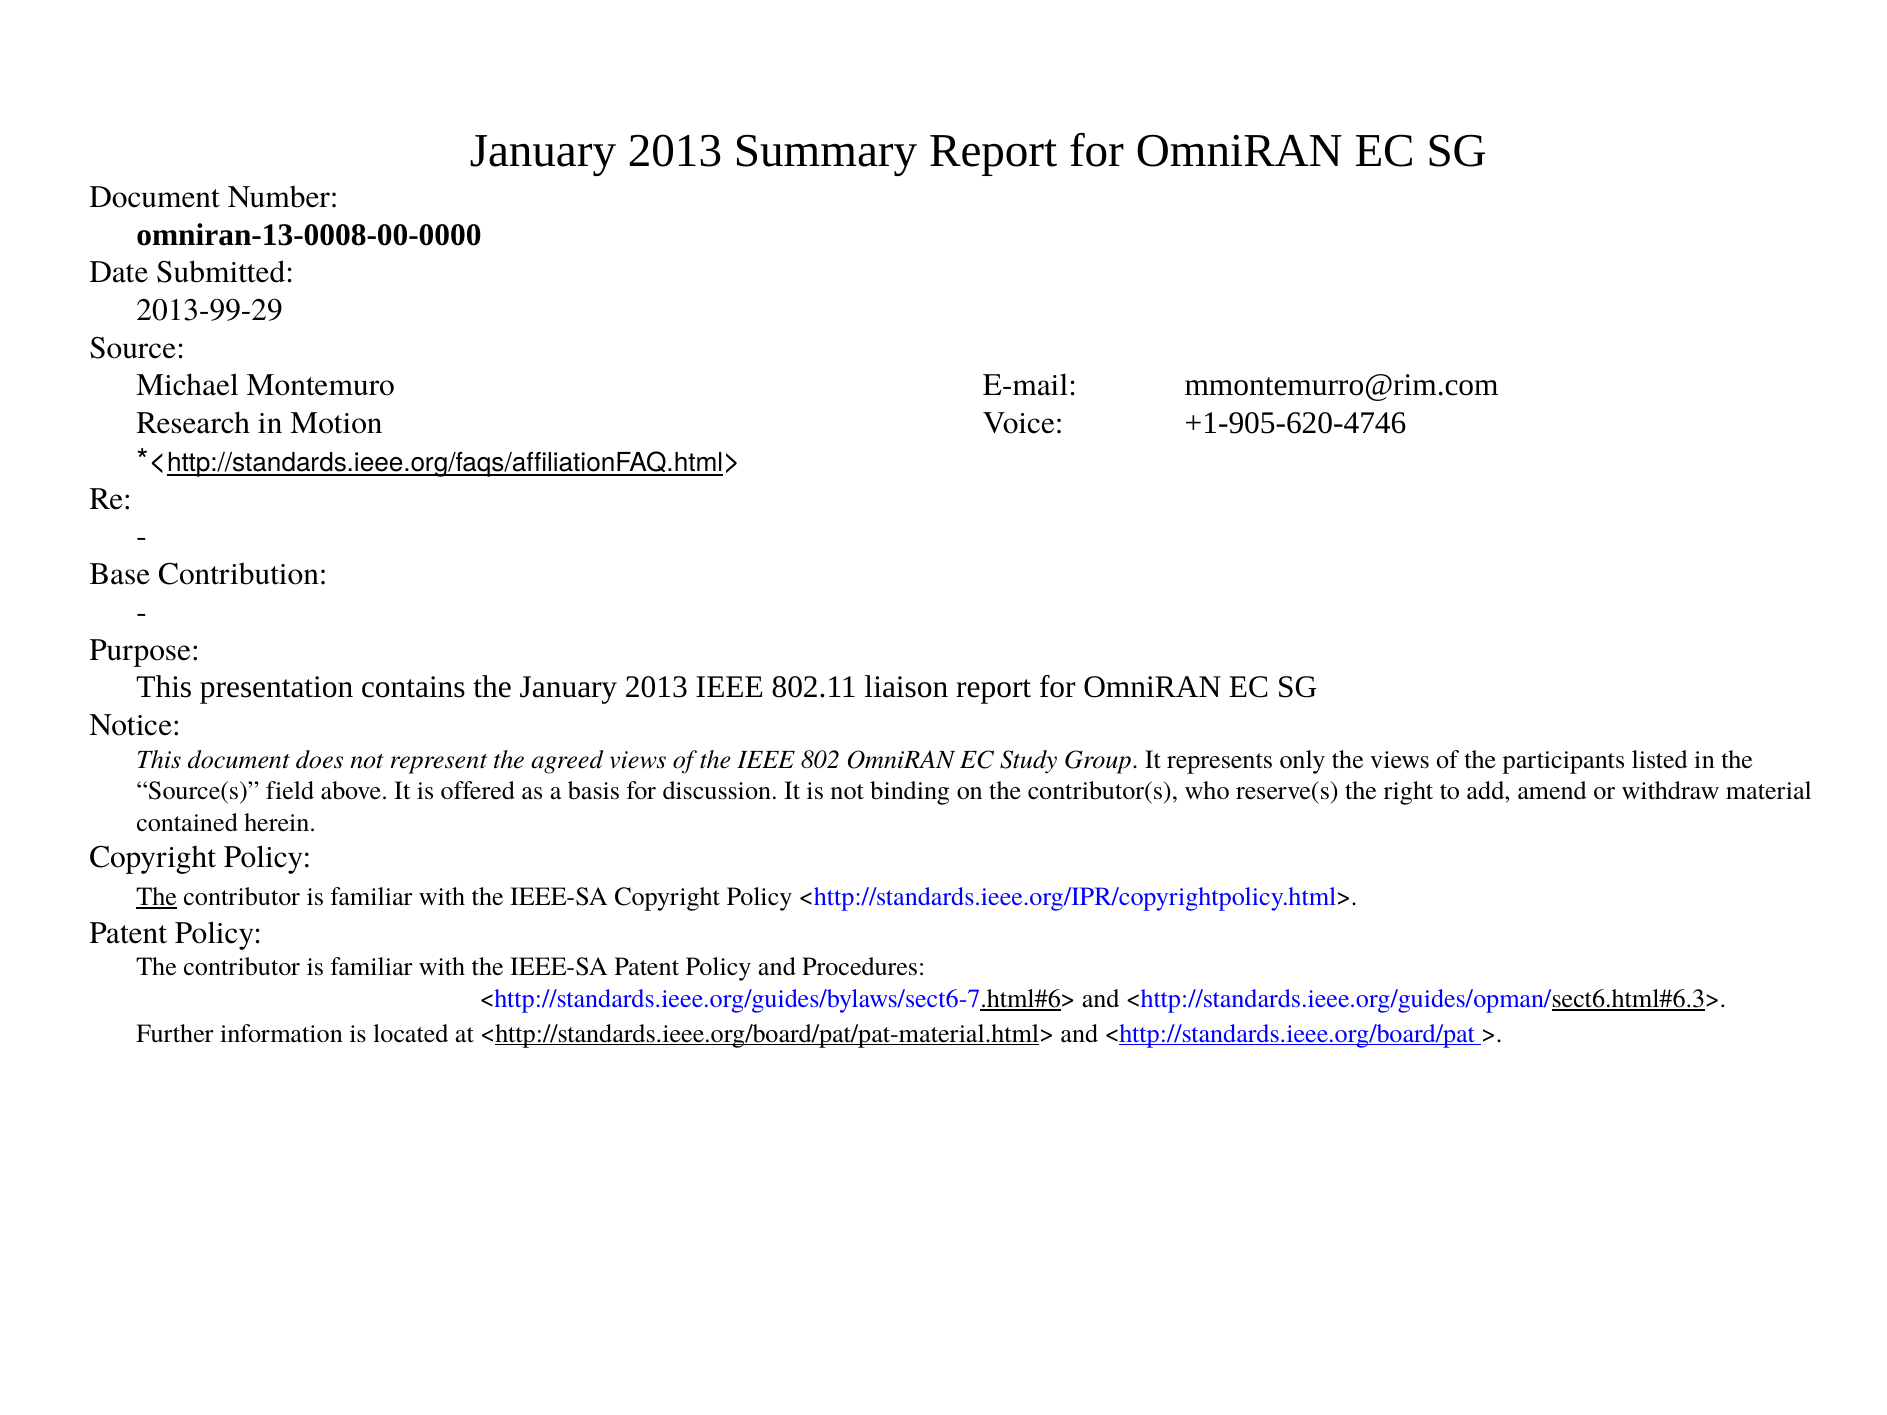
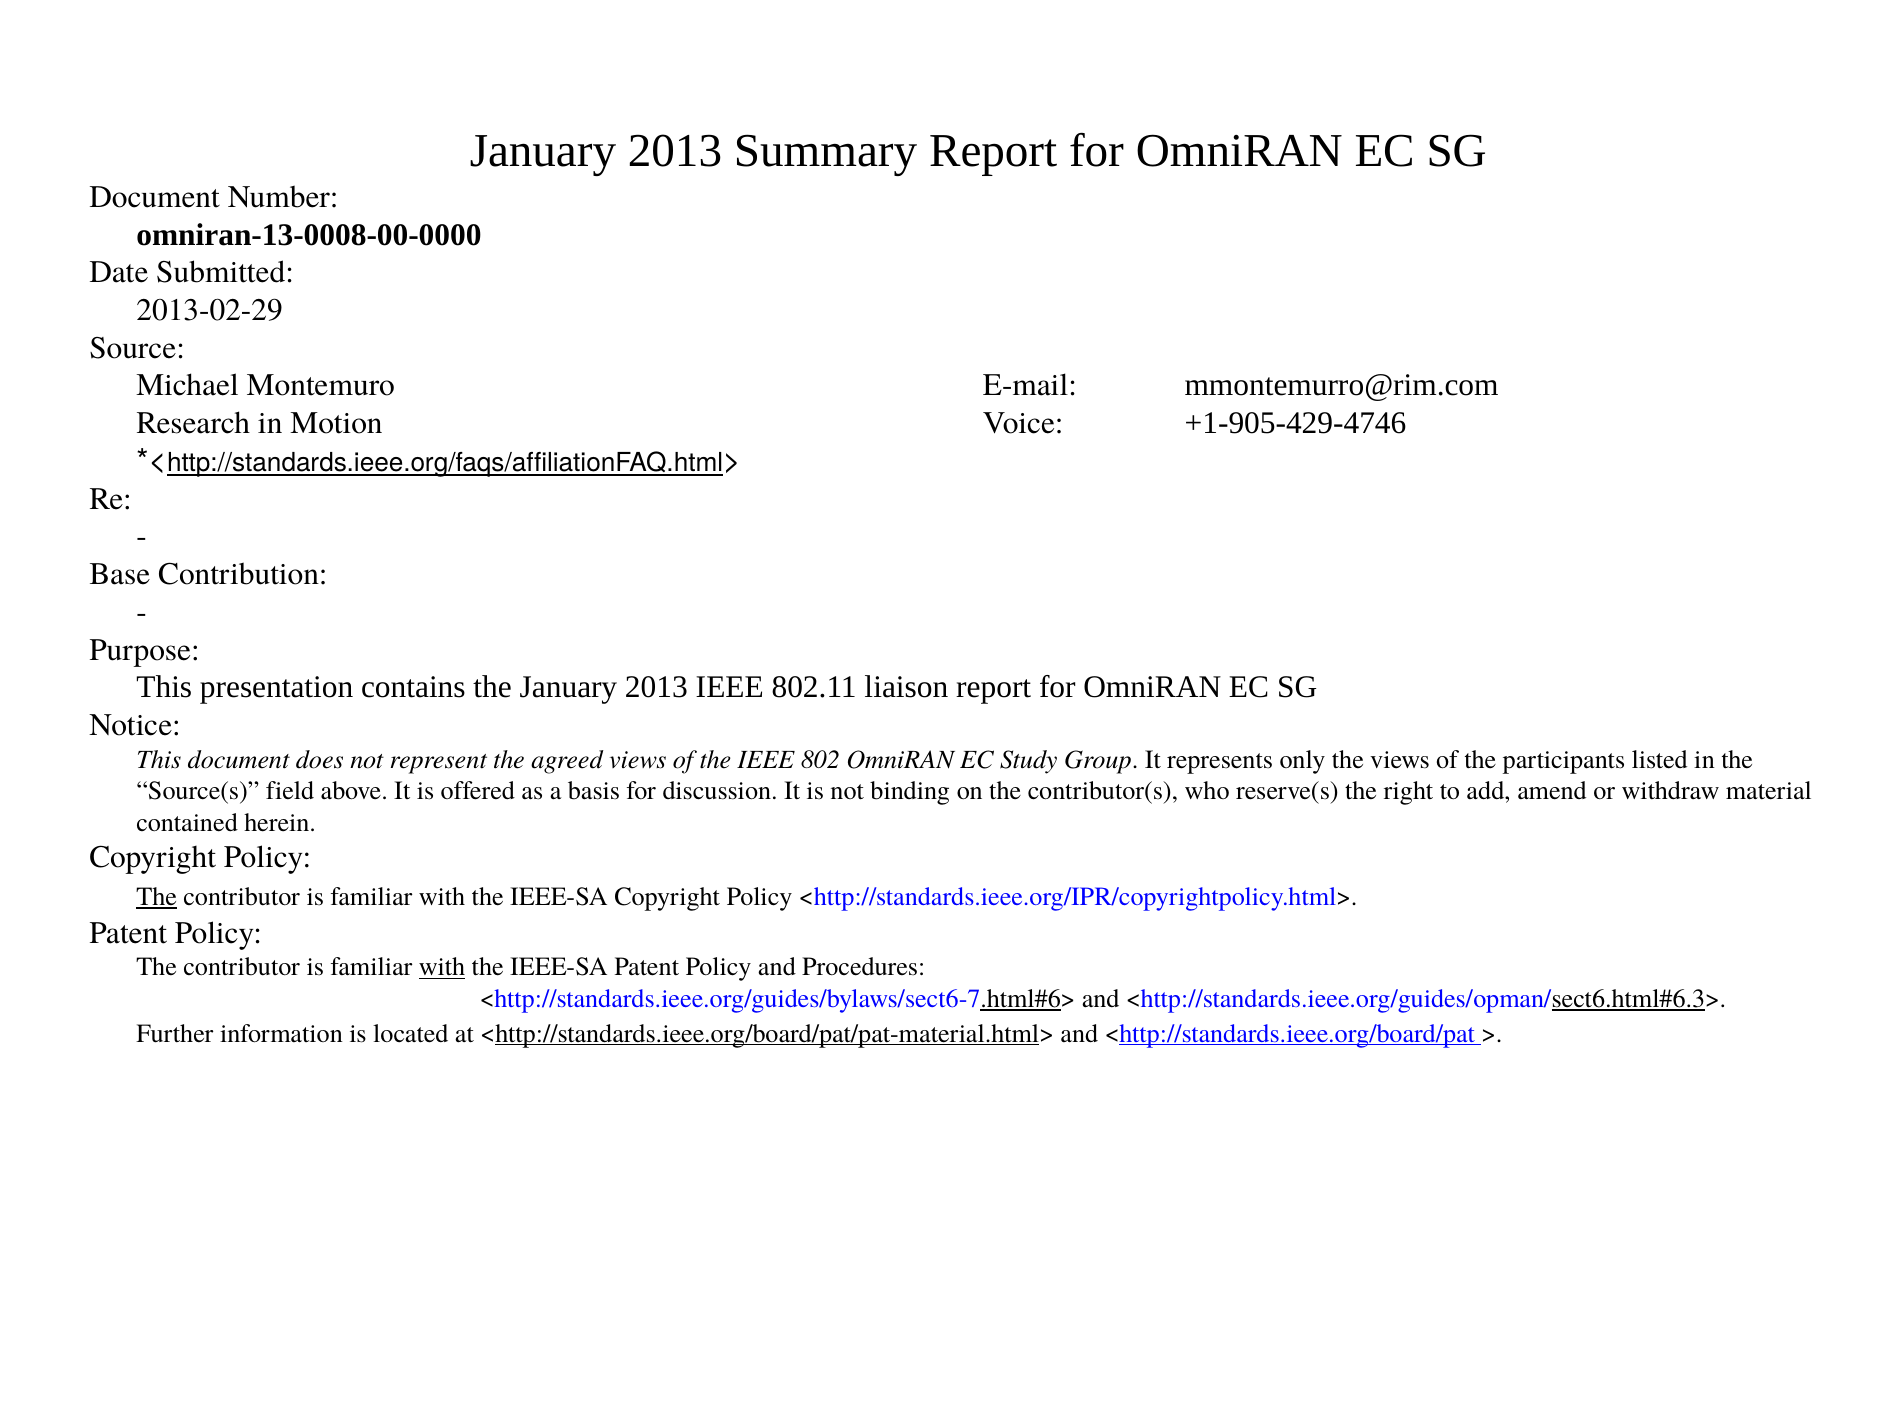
2013-99-29: 2013-99-29 -> 2013-02-29
+1-905-620-4746: +1-905-620-4746 -> +1-905-429-4746
with at (442, 967) underline: none -> present
